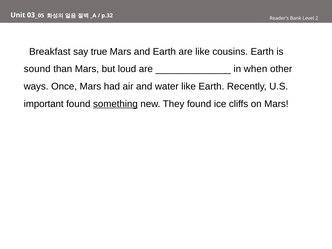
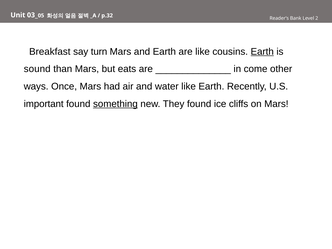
true: true -> turn
Earth at (262, 52) underline: none -> present
loud: loud -> eats
when: when -> come
